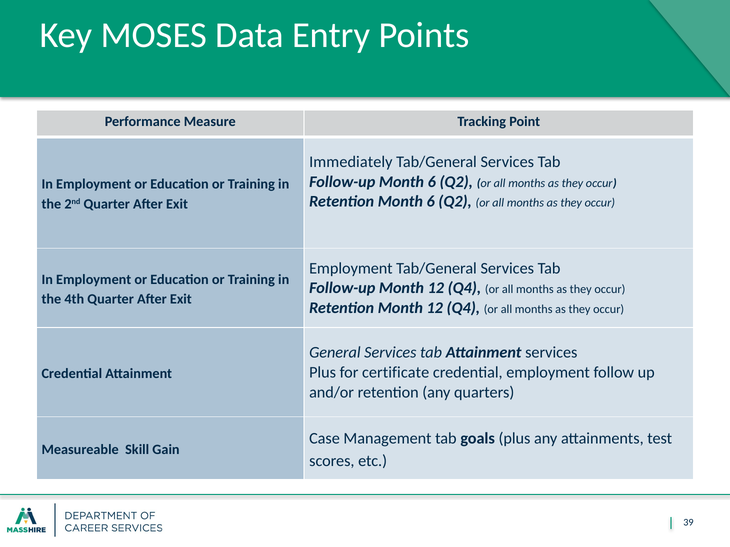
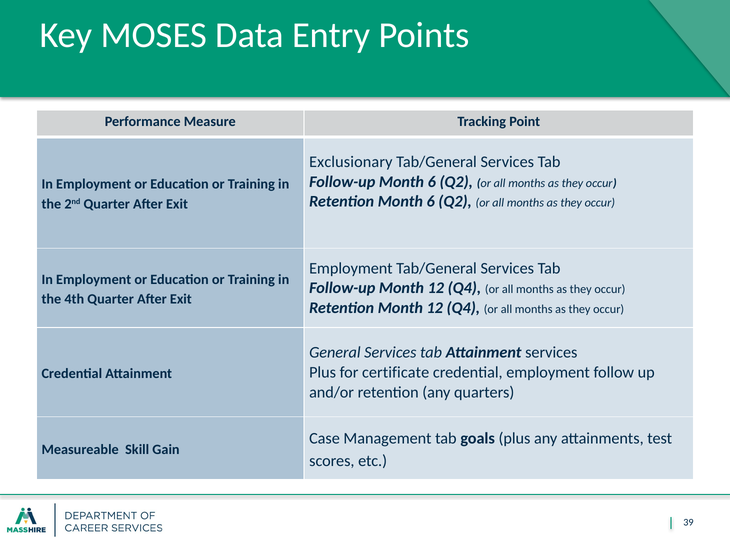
Immediately: Immediately -> Exclusionary
